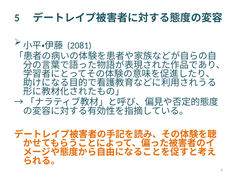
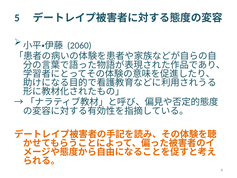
2081: 2081 -> 2060
